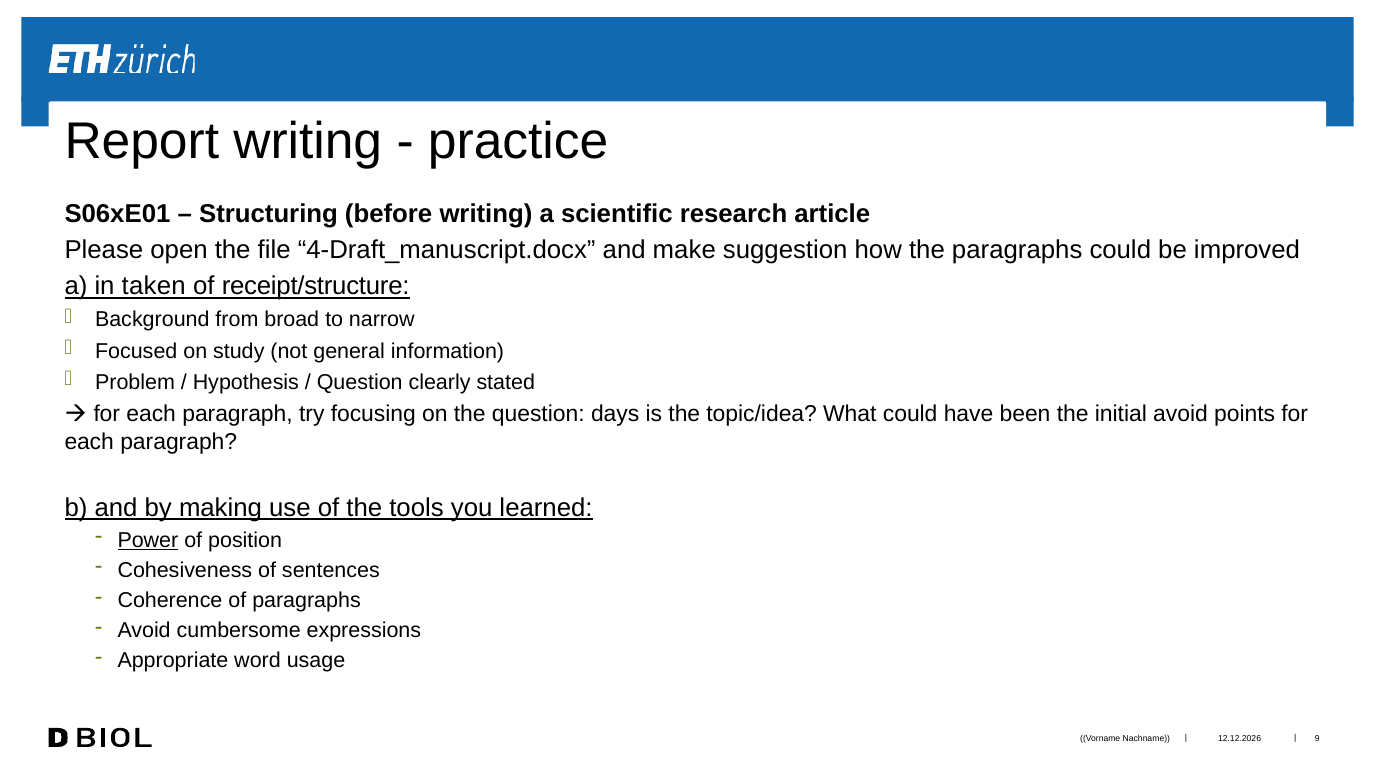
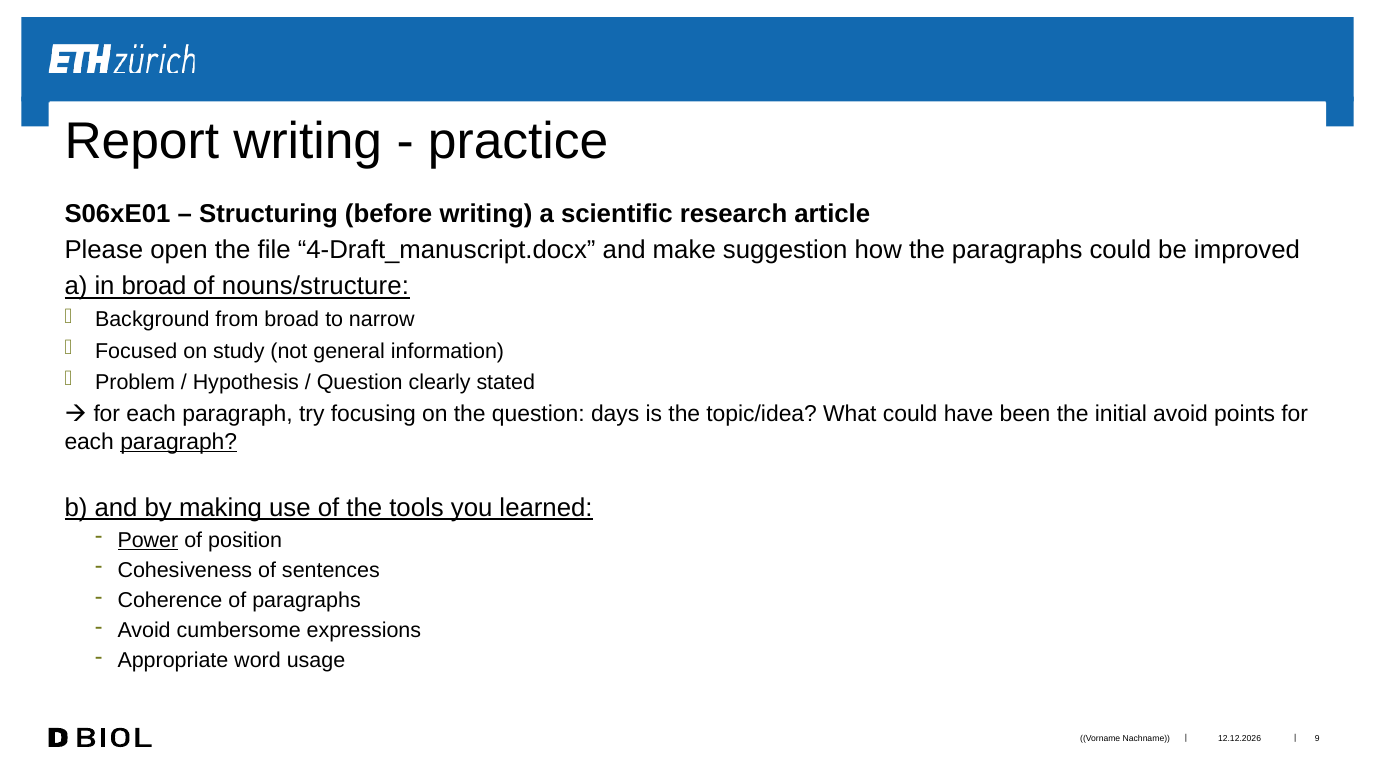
in taken: taken -> broad
receipt/structure: receipt/structure -> nouns/structure
paragraph at (179, 442) underline: none -> present
